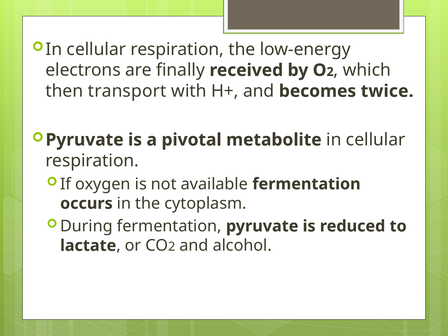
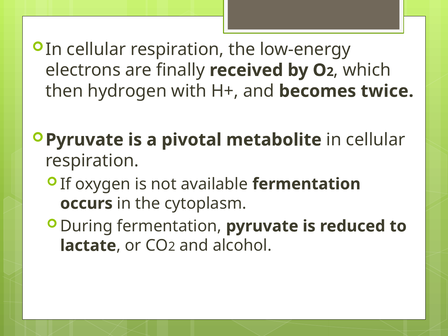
transport: transport -> hydrogen
